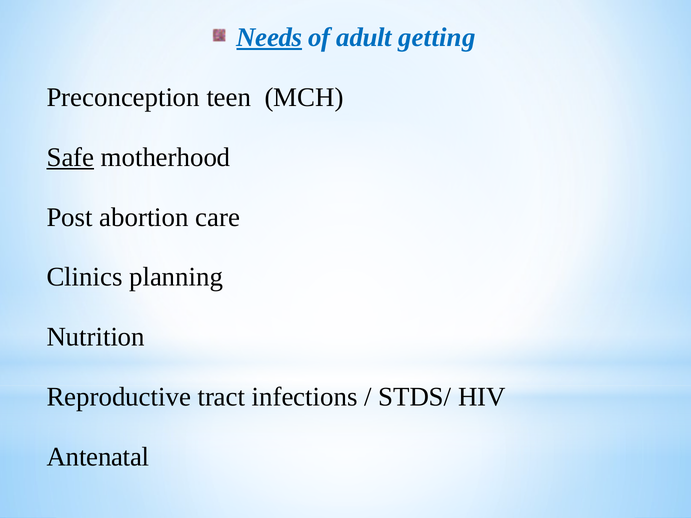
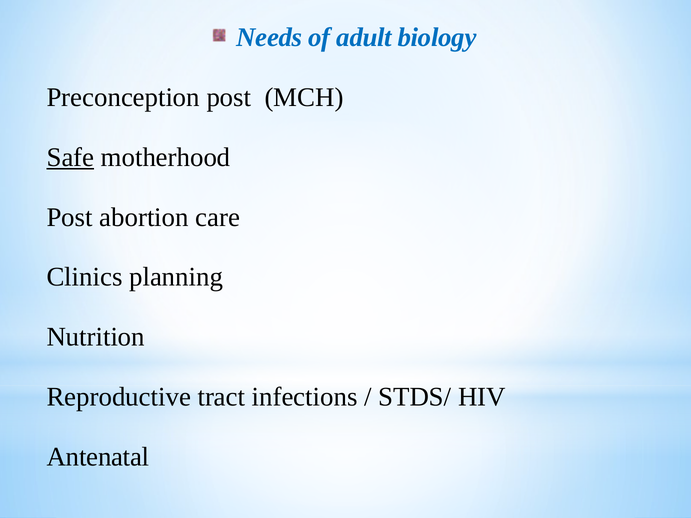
Needs underline: present -> none
getting: getting -> biology
Preconception teen: teen -> post
